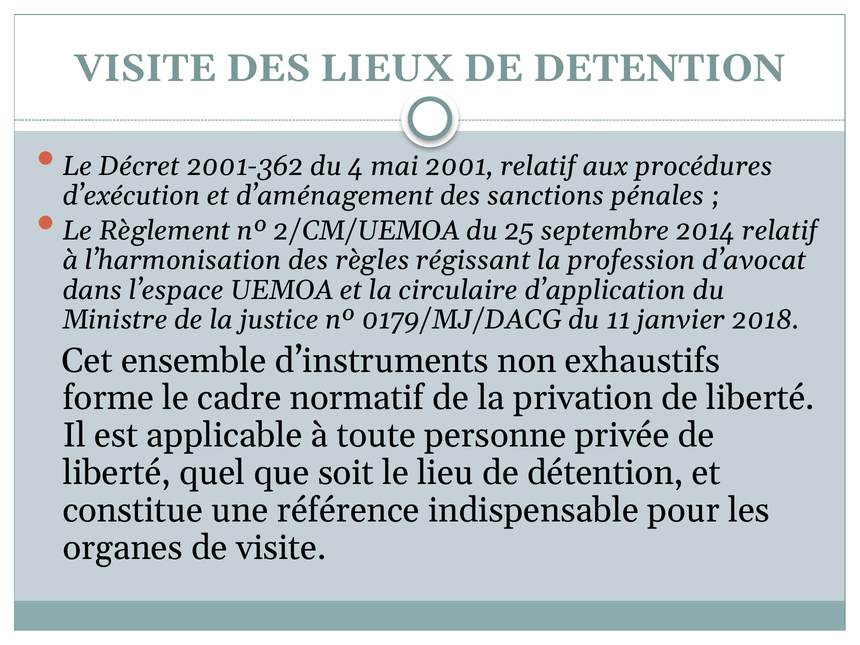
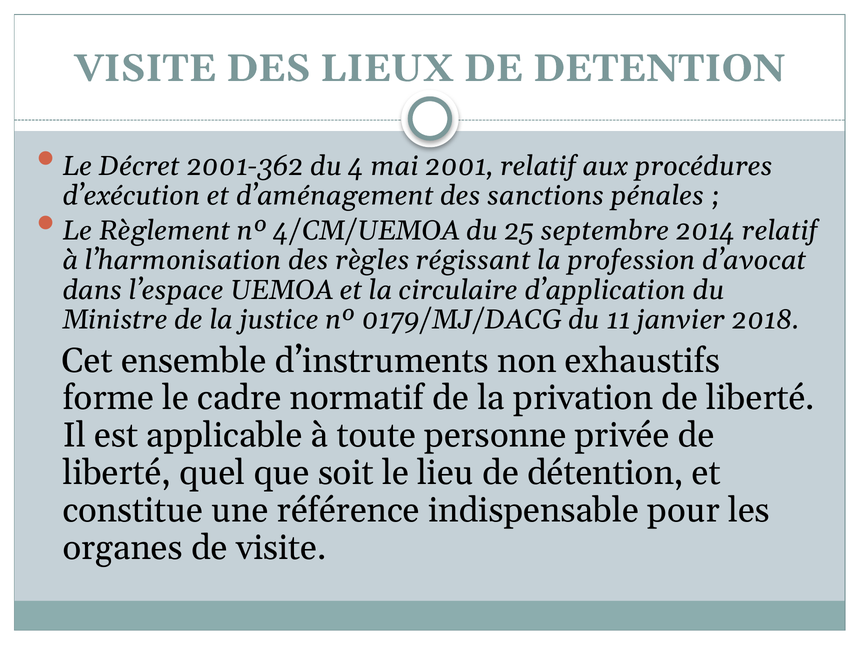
2/CM/UEMOA: 2/CM/UEMOA -> 4/CM/UEMOA
